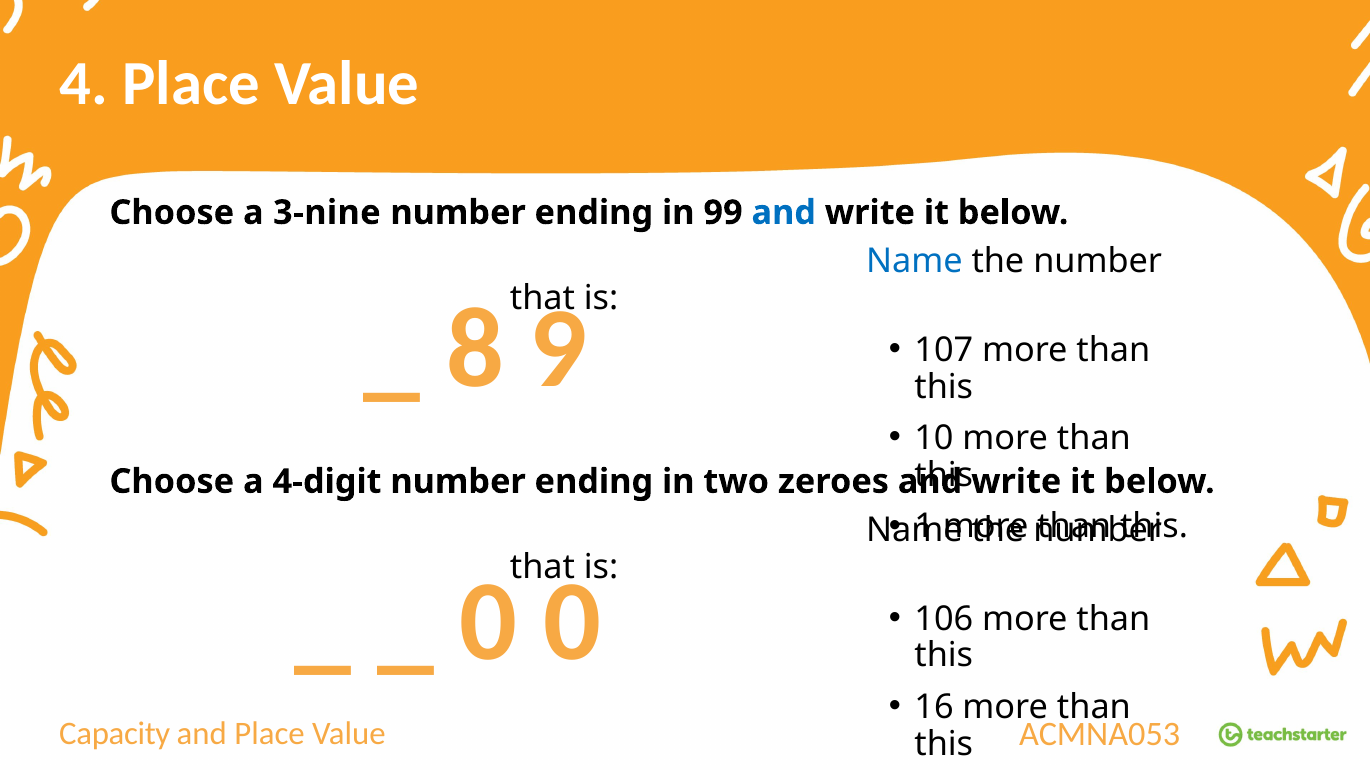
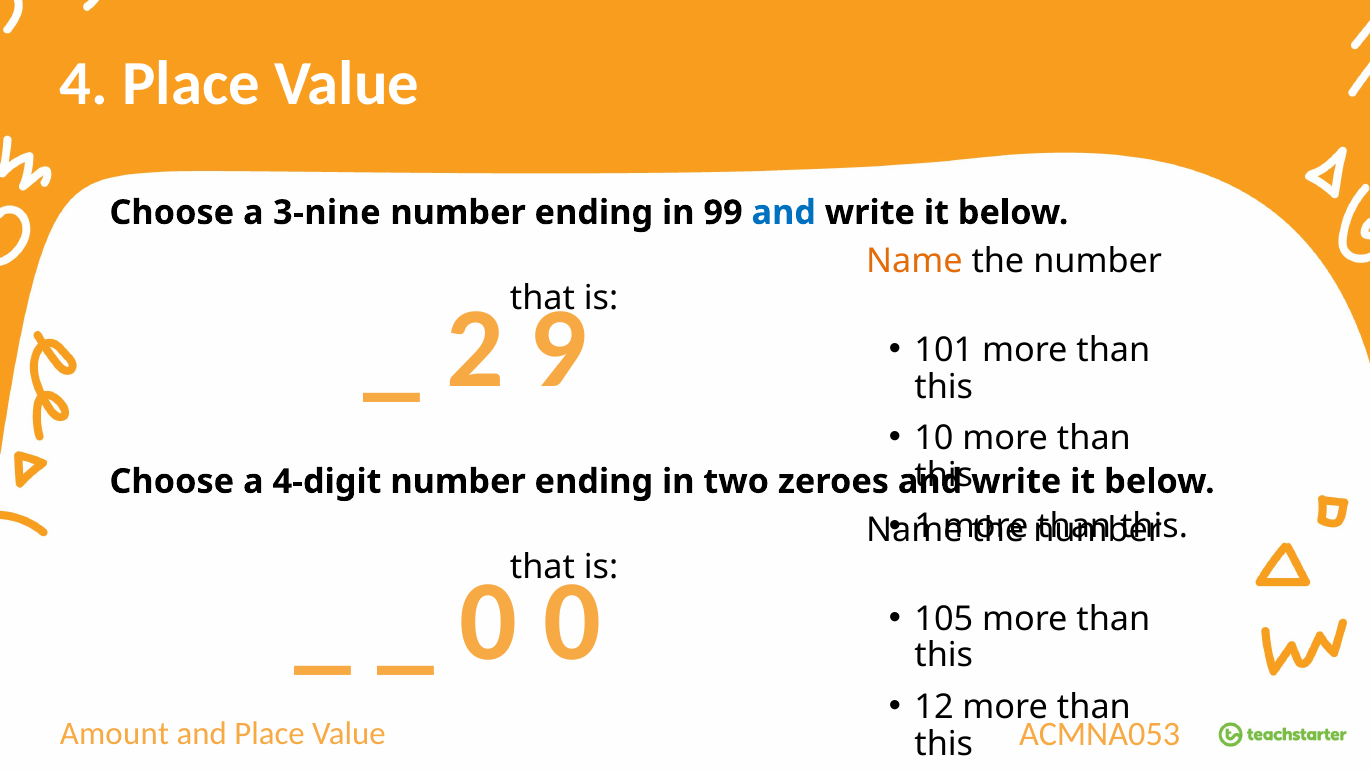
Name at (914, 262) colour: blue -> orange
8: 8 -> 2
107: 107 -> 101
106: 106 -> 105
16: 16 -> 12
Capacity: Capacity -> Amount
